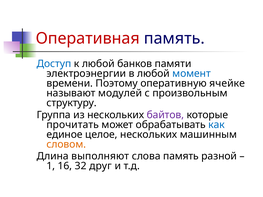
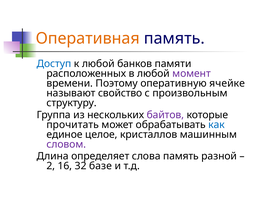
Оперативная colour: red -> orange
электроэнергии: электроэнергии -> расположенных
момент colour: blue -> purple
модулей: модулей -> свойство
целое нескольких: нескольких -> кристаллов
словом colour: orange -> purple
выполняют: выполняют -> определяет
1: 1 -> 2
друг: друг -> базе
